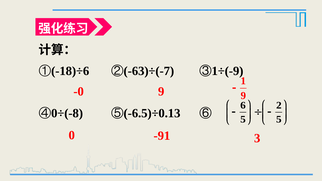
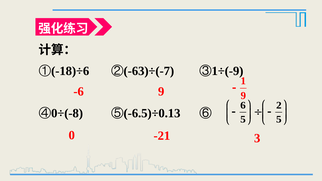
-0: -0 -> -6
-91: -91 -> -21
